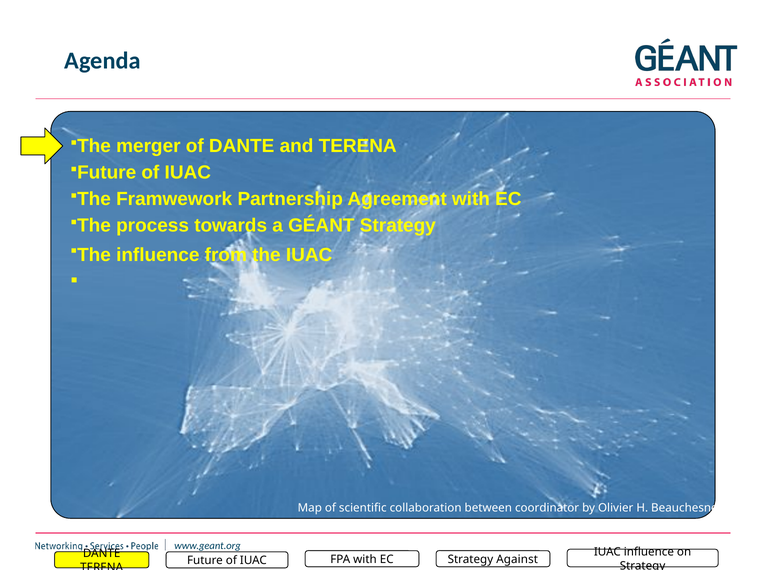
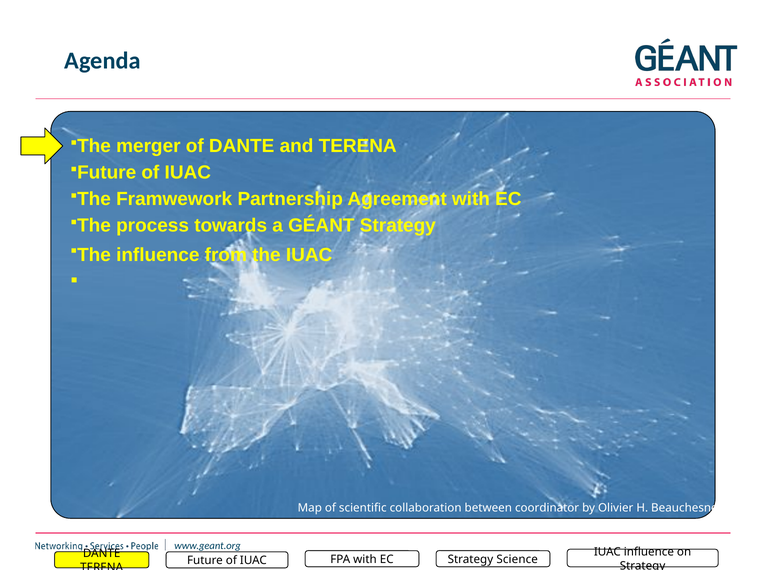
Against: Against -> Science
